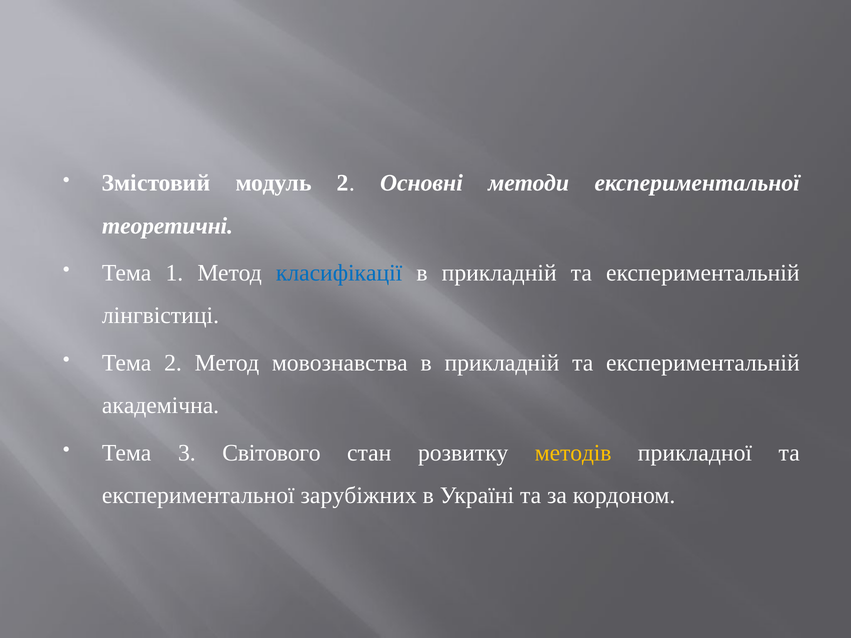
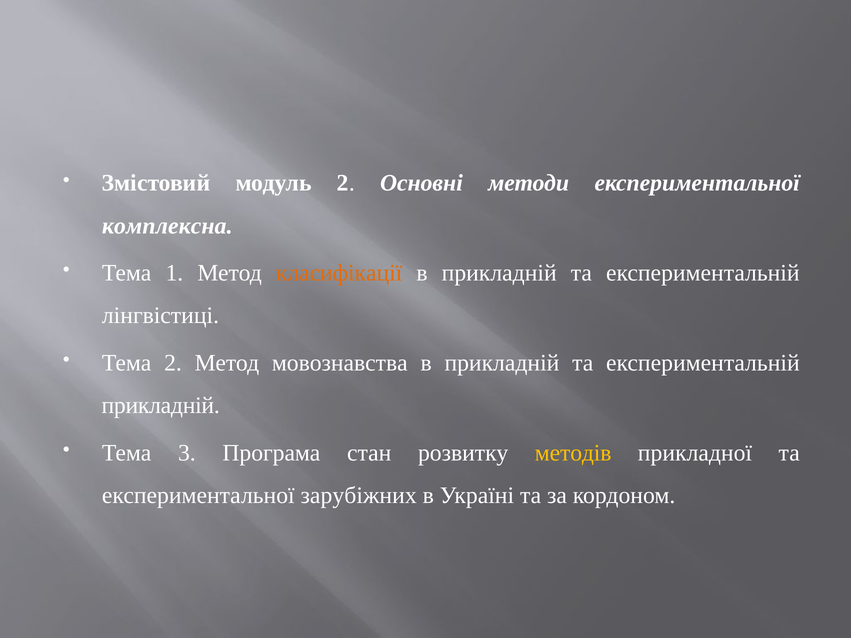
теоретичні: теоретичні -> комплексна
класифікації colour: blue -> orange
академічна at (161, 406): академічна -> прикладній
Світового: Світового -> Програма
